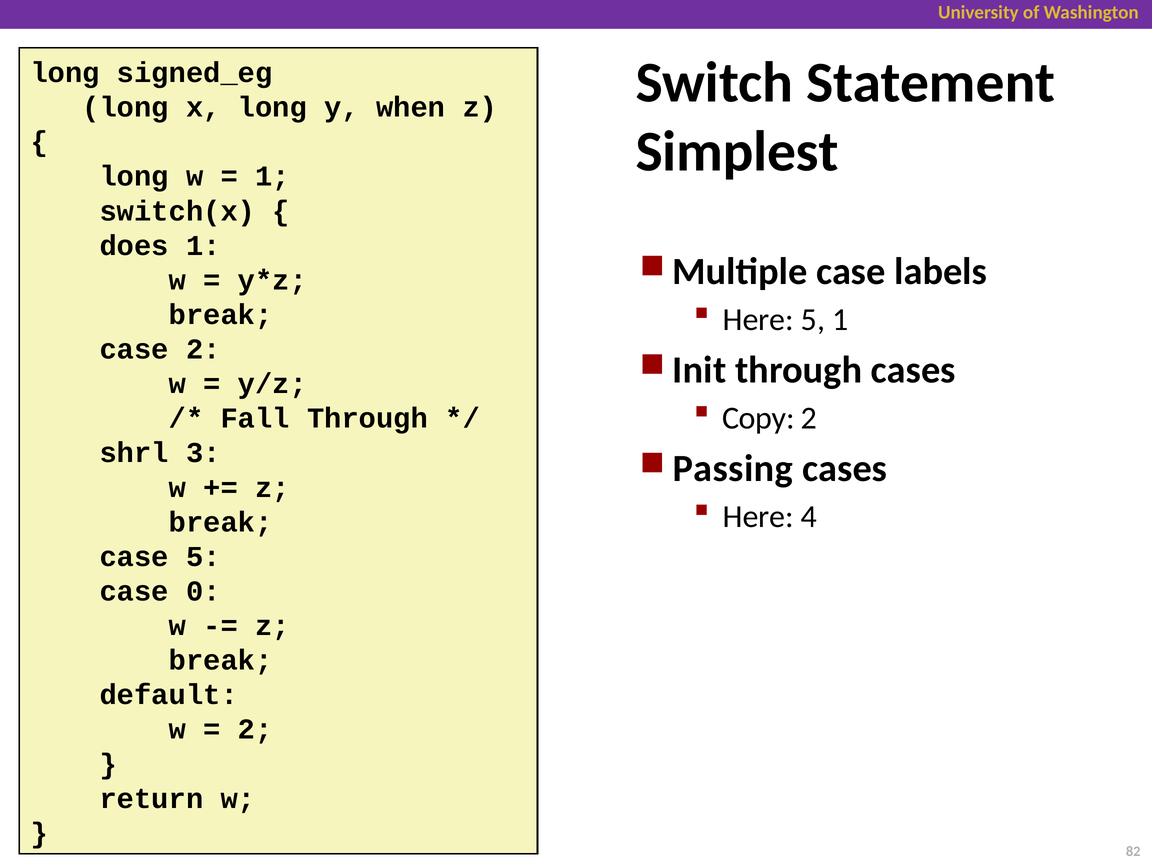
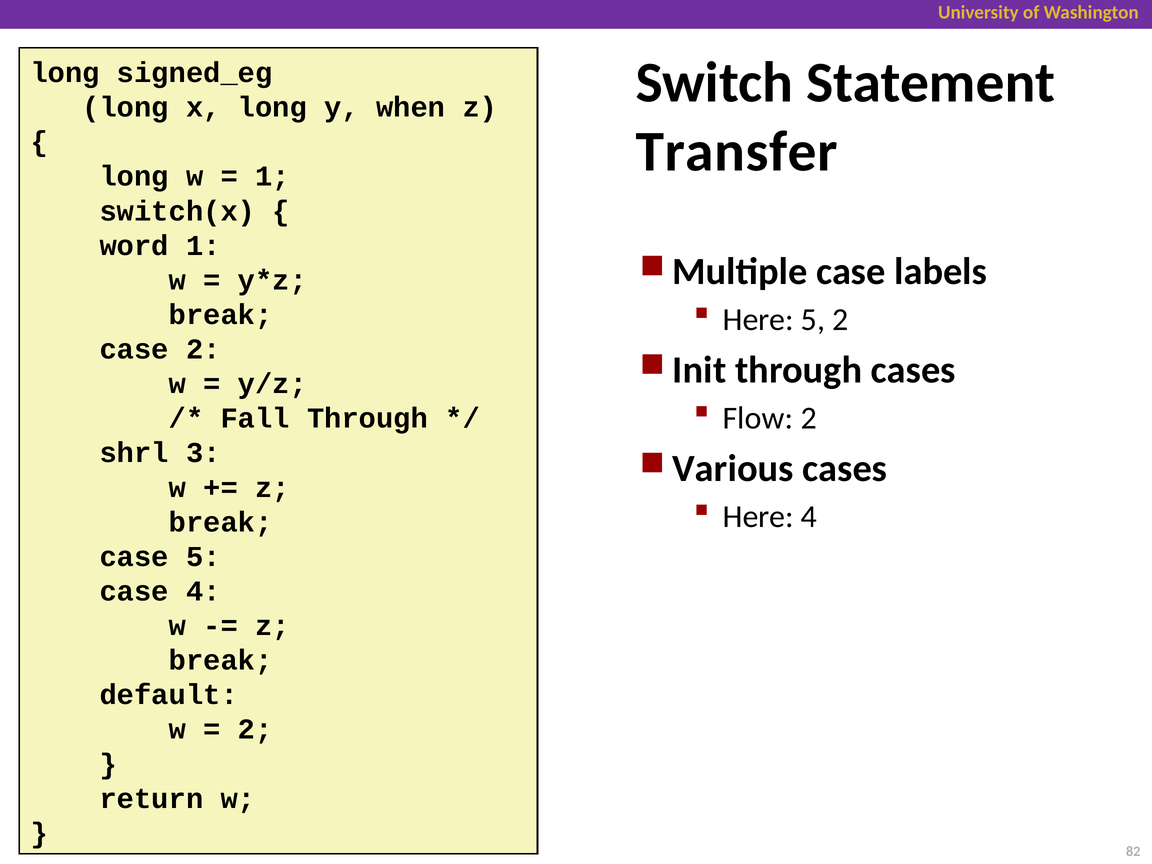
Simplest: Simplest -> Transfer
does: does -> word
5 1: 1 -> 2
Copy: Copy -> Flow
Passing: Passing -> Various
case 0: 0 -> 4
